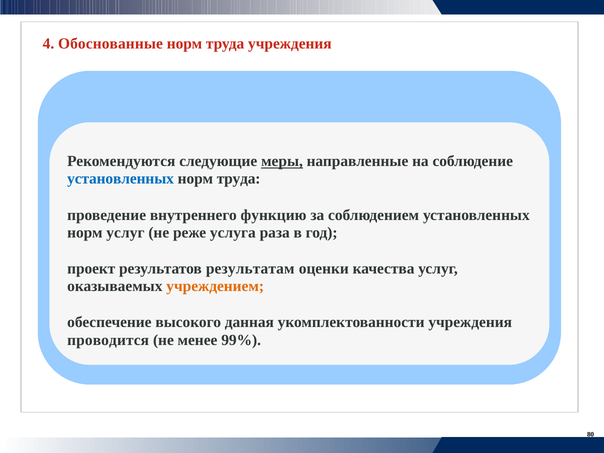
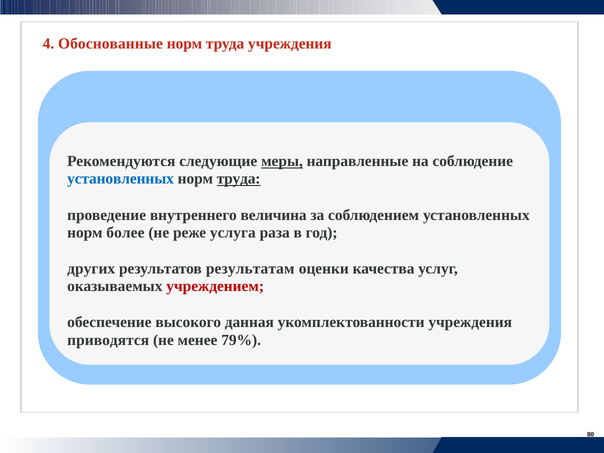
труда at (239, 179) underline: none -> present
функцию: функцию -> величина
норм услуг: услуг -> более
проект: проект -> других
учреждением colour: orange -> red
проводится: проводится -> приводятся
99%: 99% -> 79%
